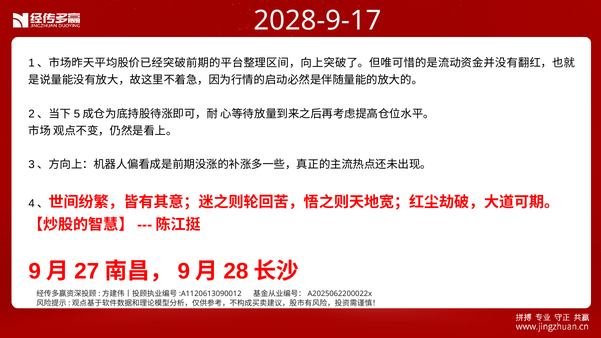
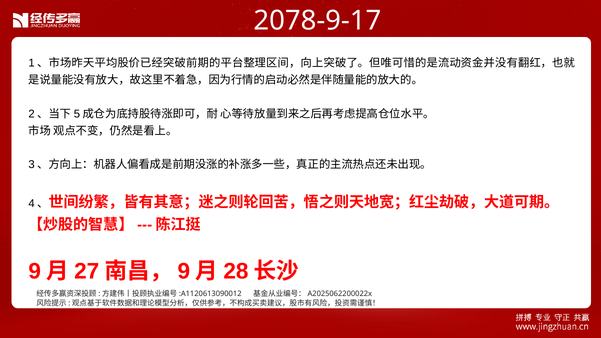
2028-9-17: 2028-9-17 -> 2078-9-17
